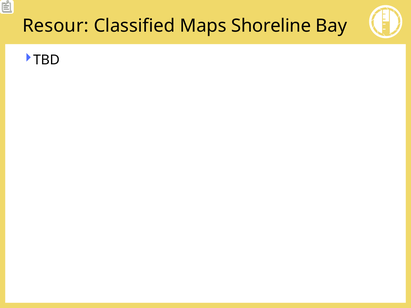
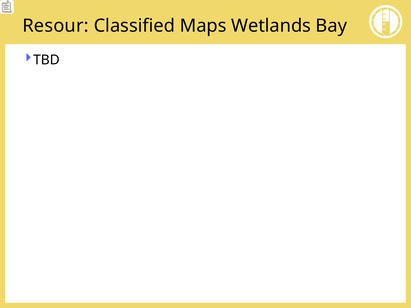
Shoreline: Shoreline -> Wetlands
